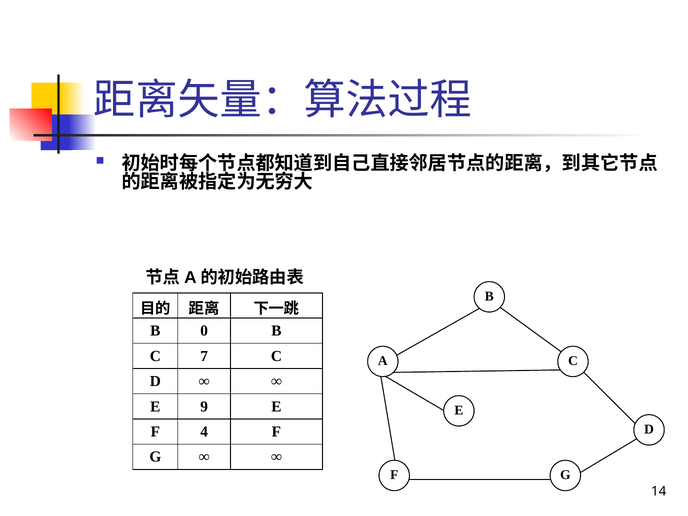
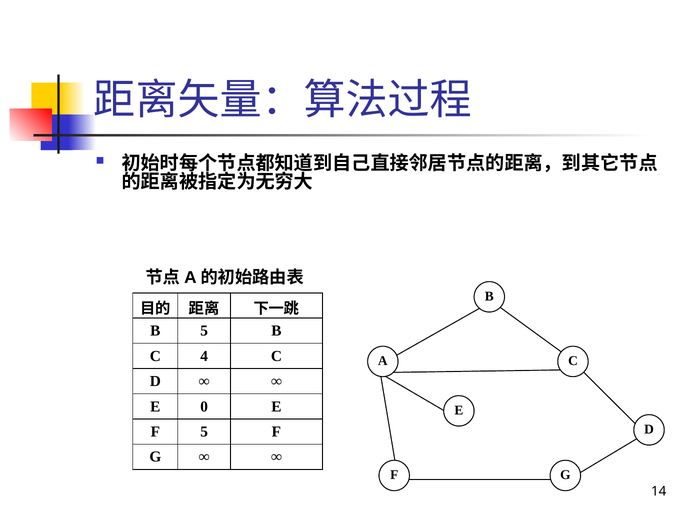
B 0: 0 -> 5
7: 7 -> 4
9: 9 -> 0
F 4: 4 -> 5
